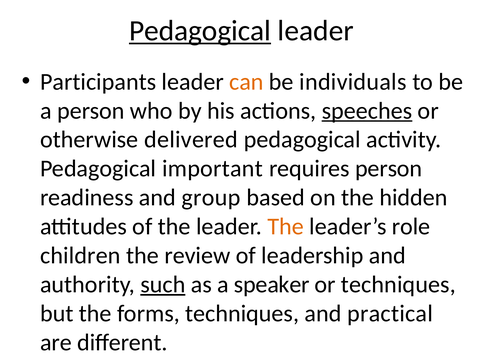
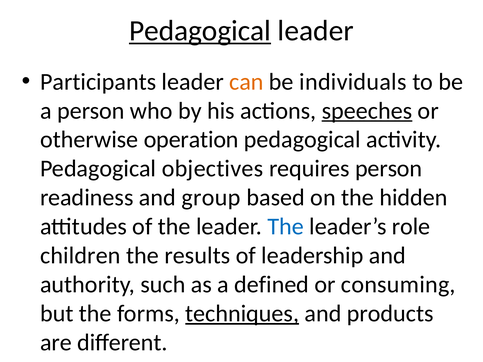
delivered: delivered -> operation
important: important -> objectives
The at (286, 227) colour: orange -> blue
review: review -> results
such underline: present -> none
speaker: speaker -> defined
or techniques: techniques -> consuming
techniques at (242, 314) underline: none -> present
practical: practical -> products
